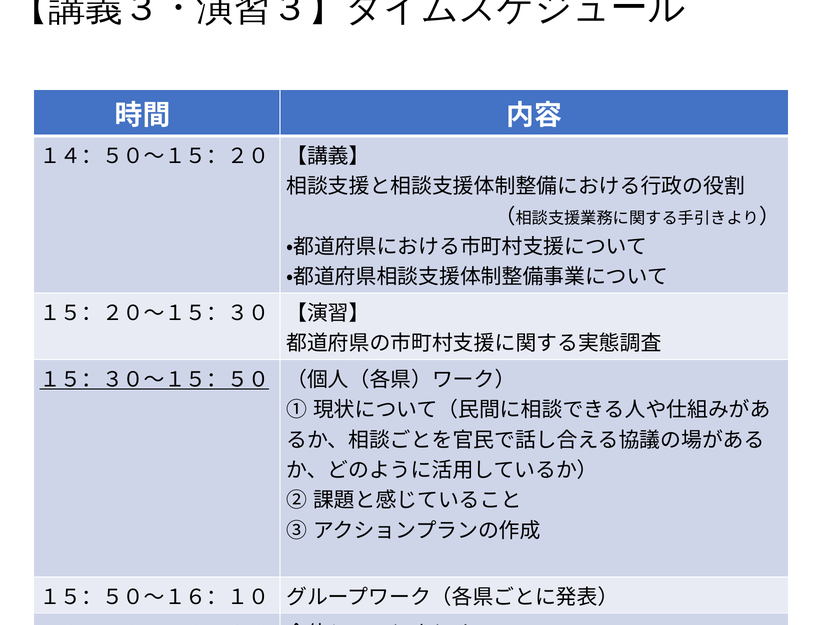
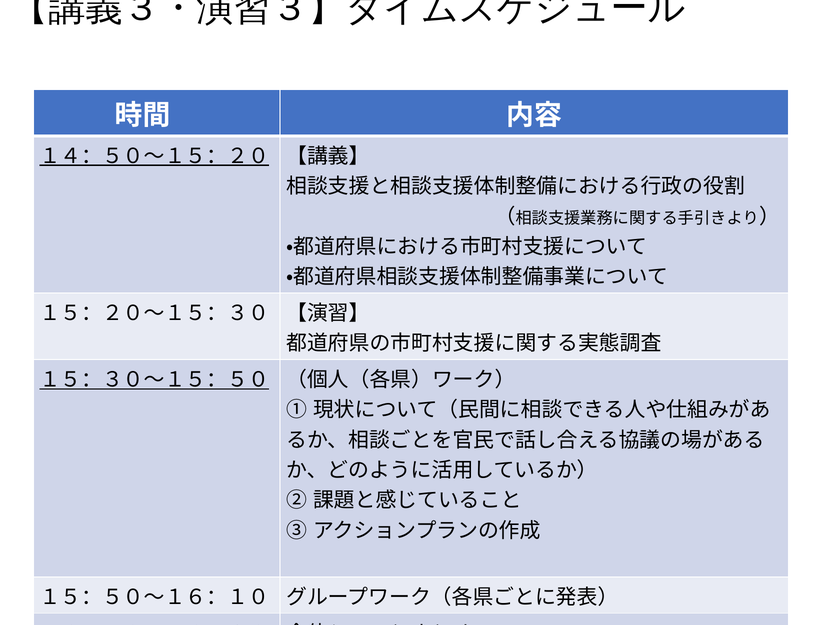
１４：５０～１５：２０ underline: none -> present
